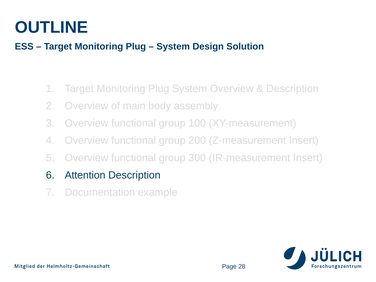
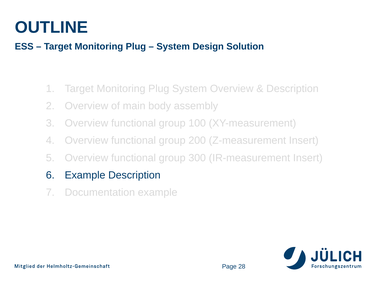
Attention at (85, 175): Attention -> Example
